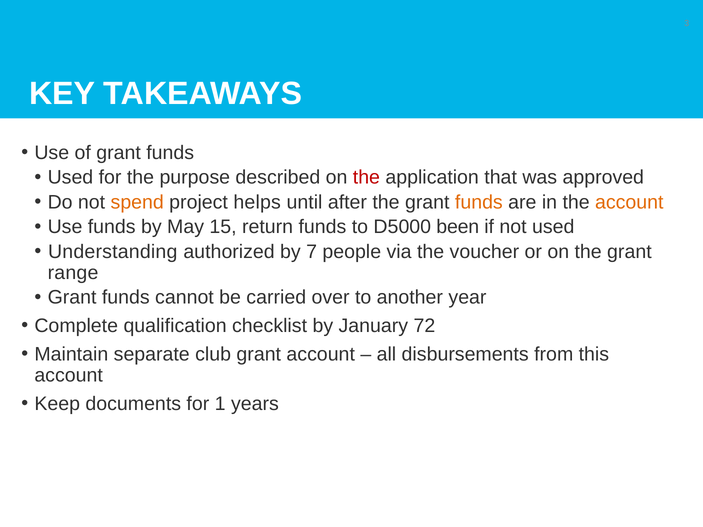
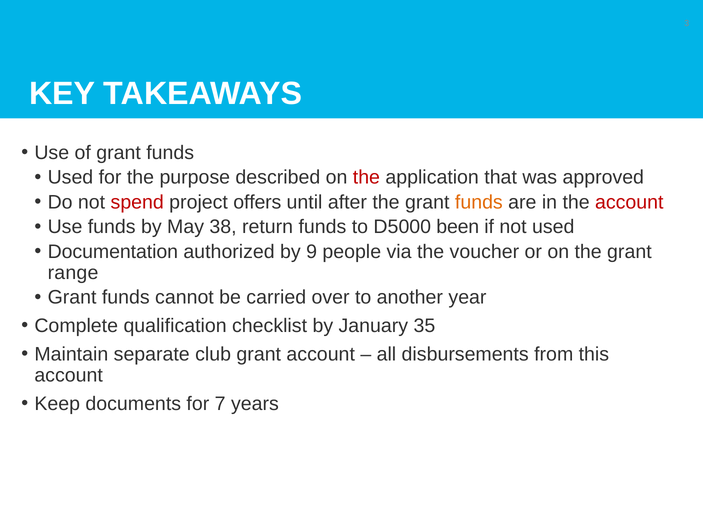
spend colour: orange -> red
helps: helps -> offers
account at (629, 202) colour: orange -> red
15: 15 -> 38
Understanding: Understanding -> Documentation
7: 7 -> 9
72: 72 -> 35
1: 1 -> 7
